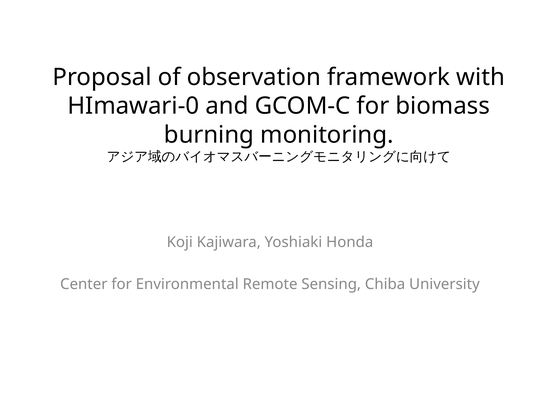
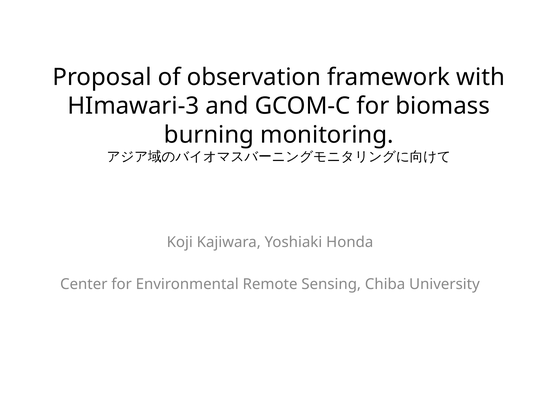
HImawari-0: HImawari-0 -> HImawari-3
